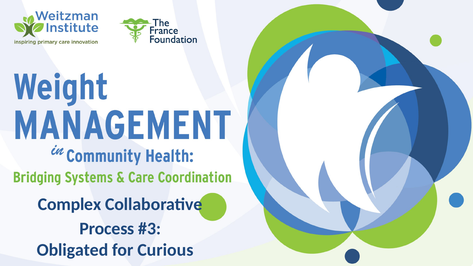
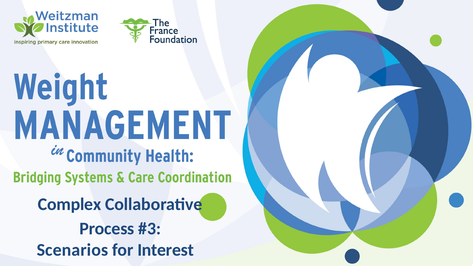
Obligated: Obligated -> Scenarios
Curious: Curious -> Interest
